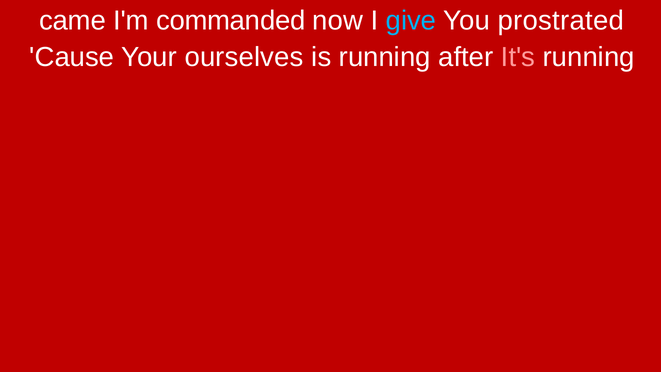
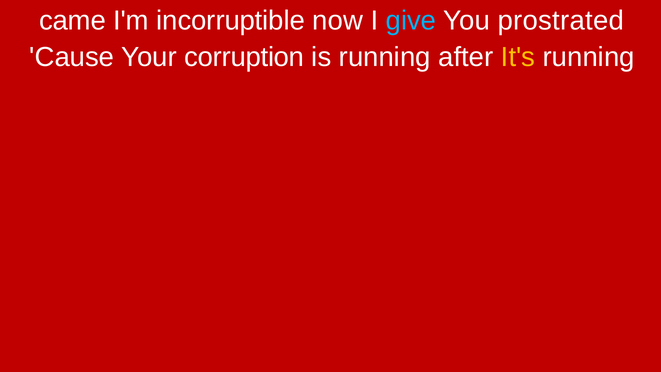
commanded: commanded -> incorruptible
ourselves: ourselves -> corruption
It's colour: pink -> yellow
